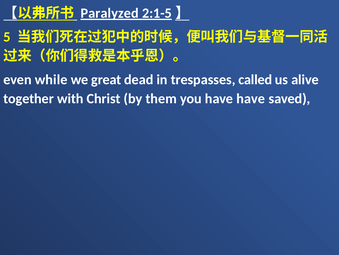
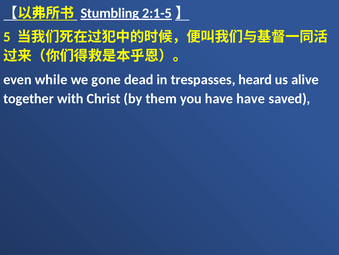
Paralyzed: Paralyzed -> Stumbling
great: great -> gone
called: called -> heard
